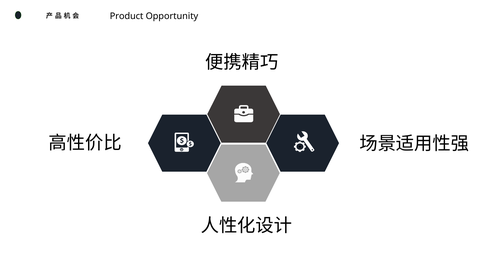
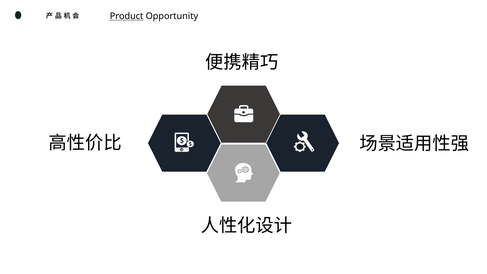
Product underline: none -> present
